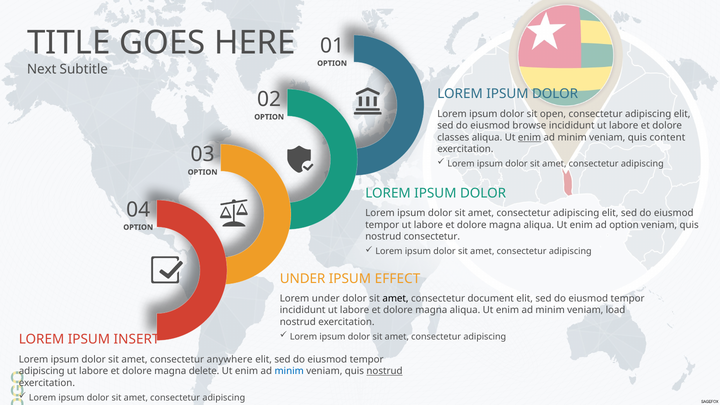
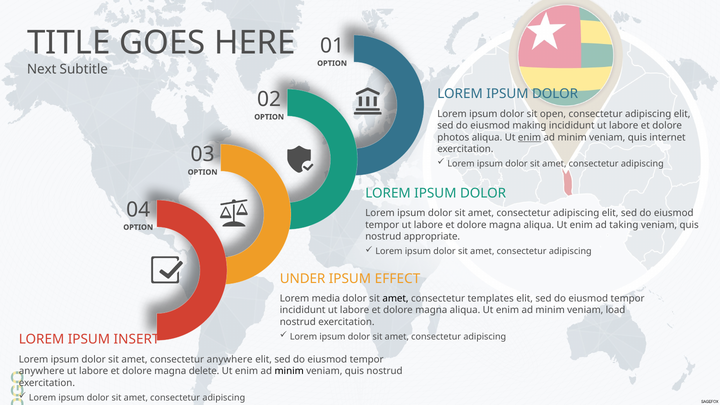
browse: browse -> making
classes: classes -> photos
content: content -> internet
ad option: option -> taking
nostrud consectetur: consectetur -> appropriate
Lorem under: under -> media
document: document -> templates
adipiscing at (42, 371): adipiscing -> anywhere
minim at (289, 371) colour: blue -> black
nostrud at (385, 371) underline: present -> none
